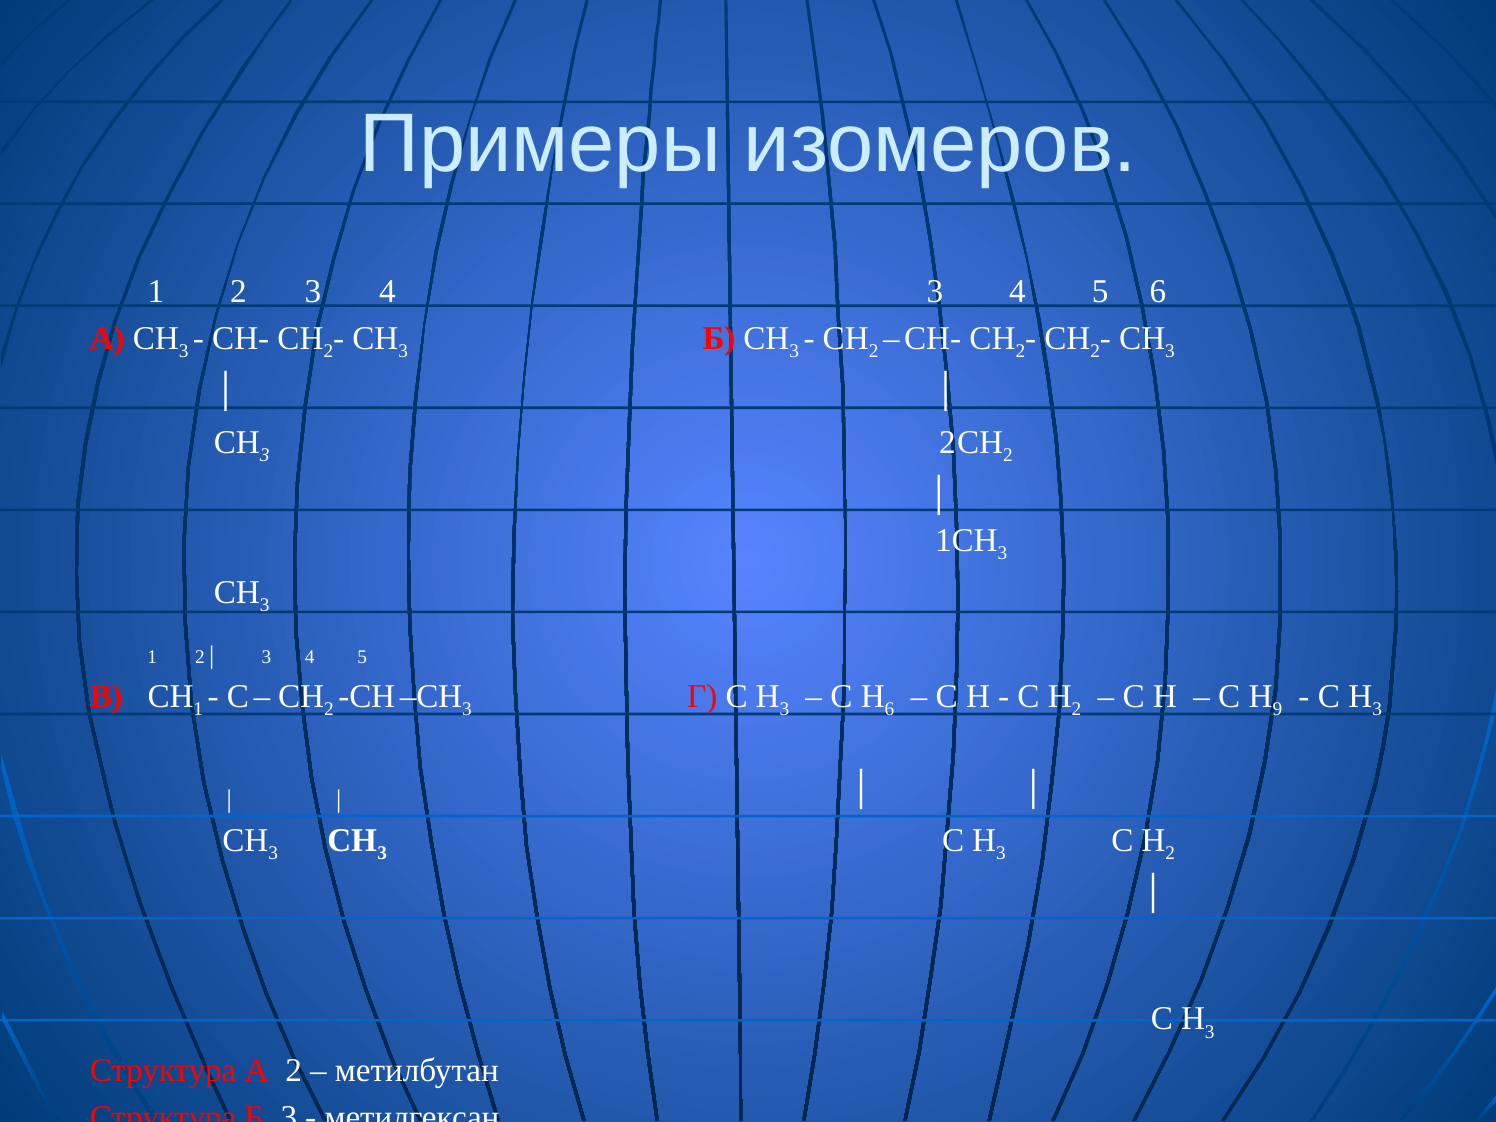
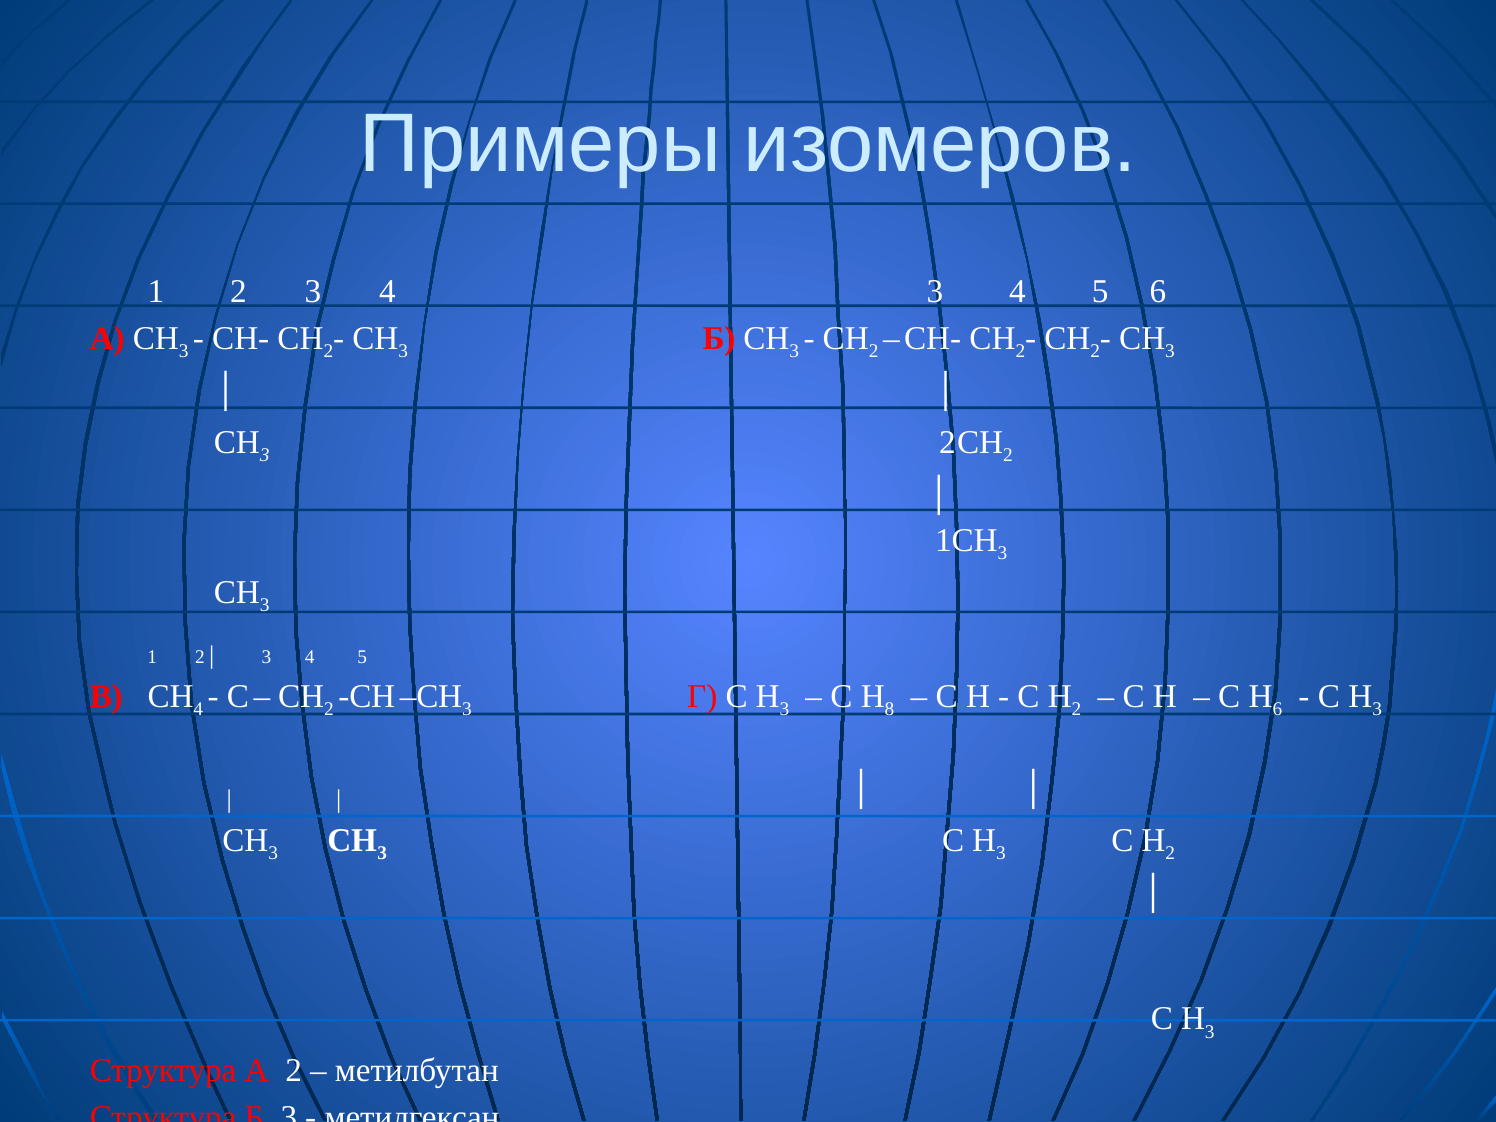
CH 1: 1 -> 4
H 6: 6 -> 8
H 9: 9 -> 6
